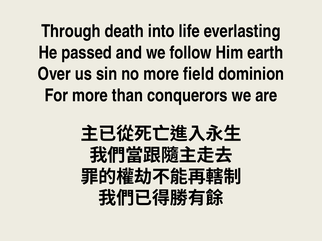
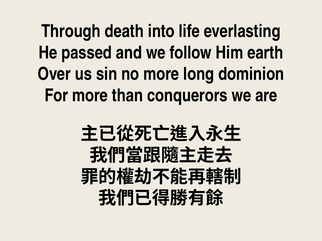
field: field -> long
